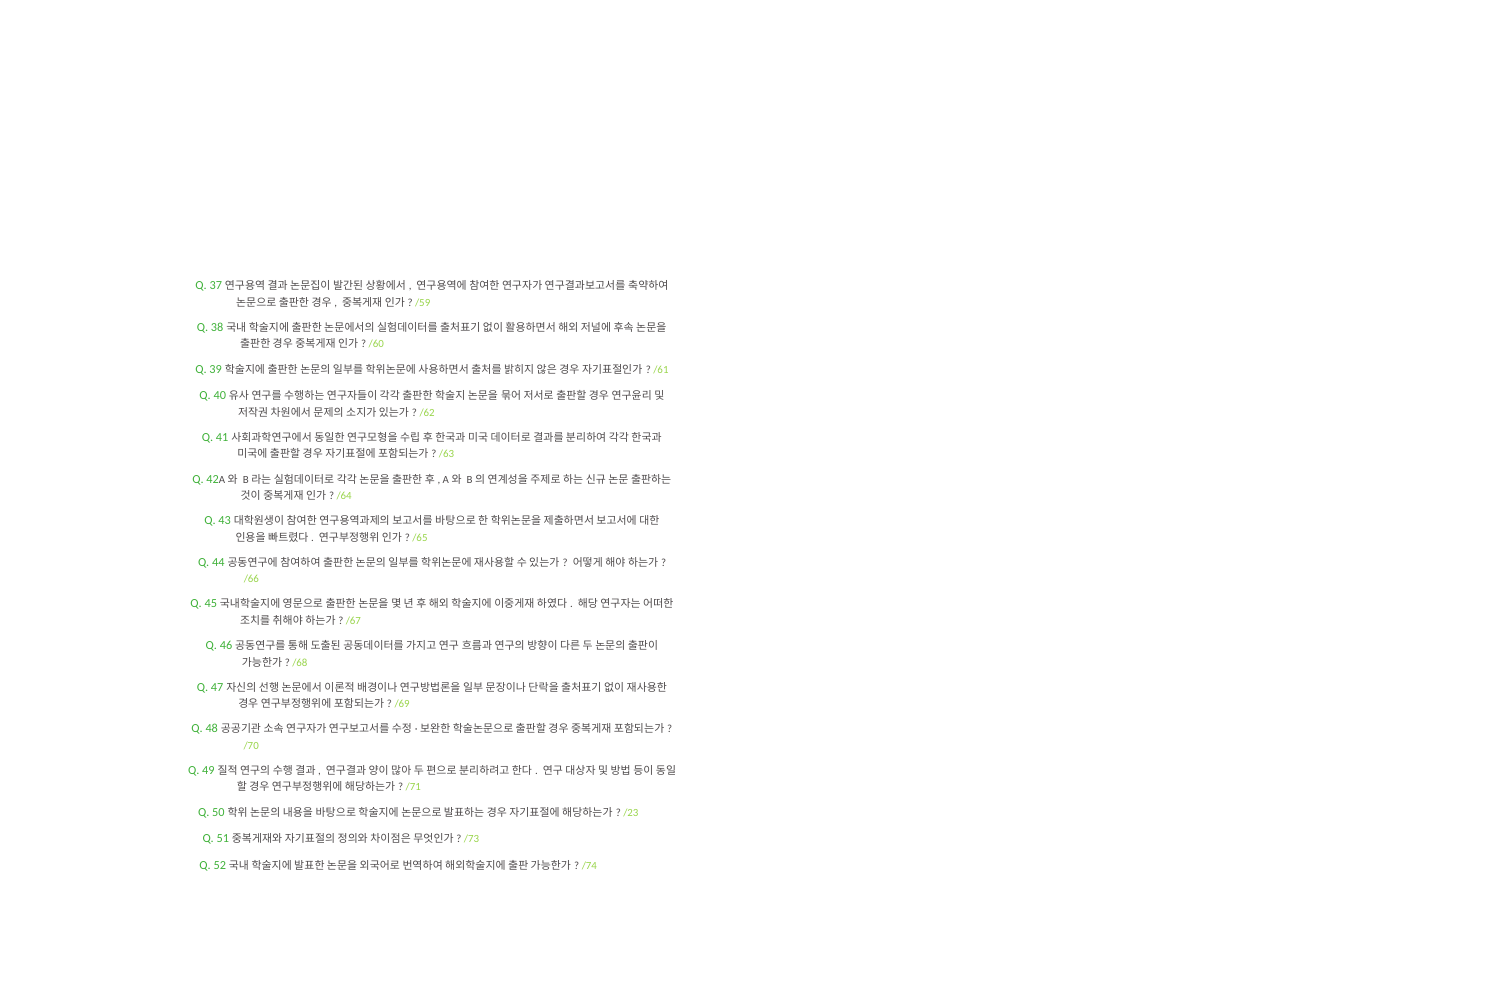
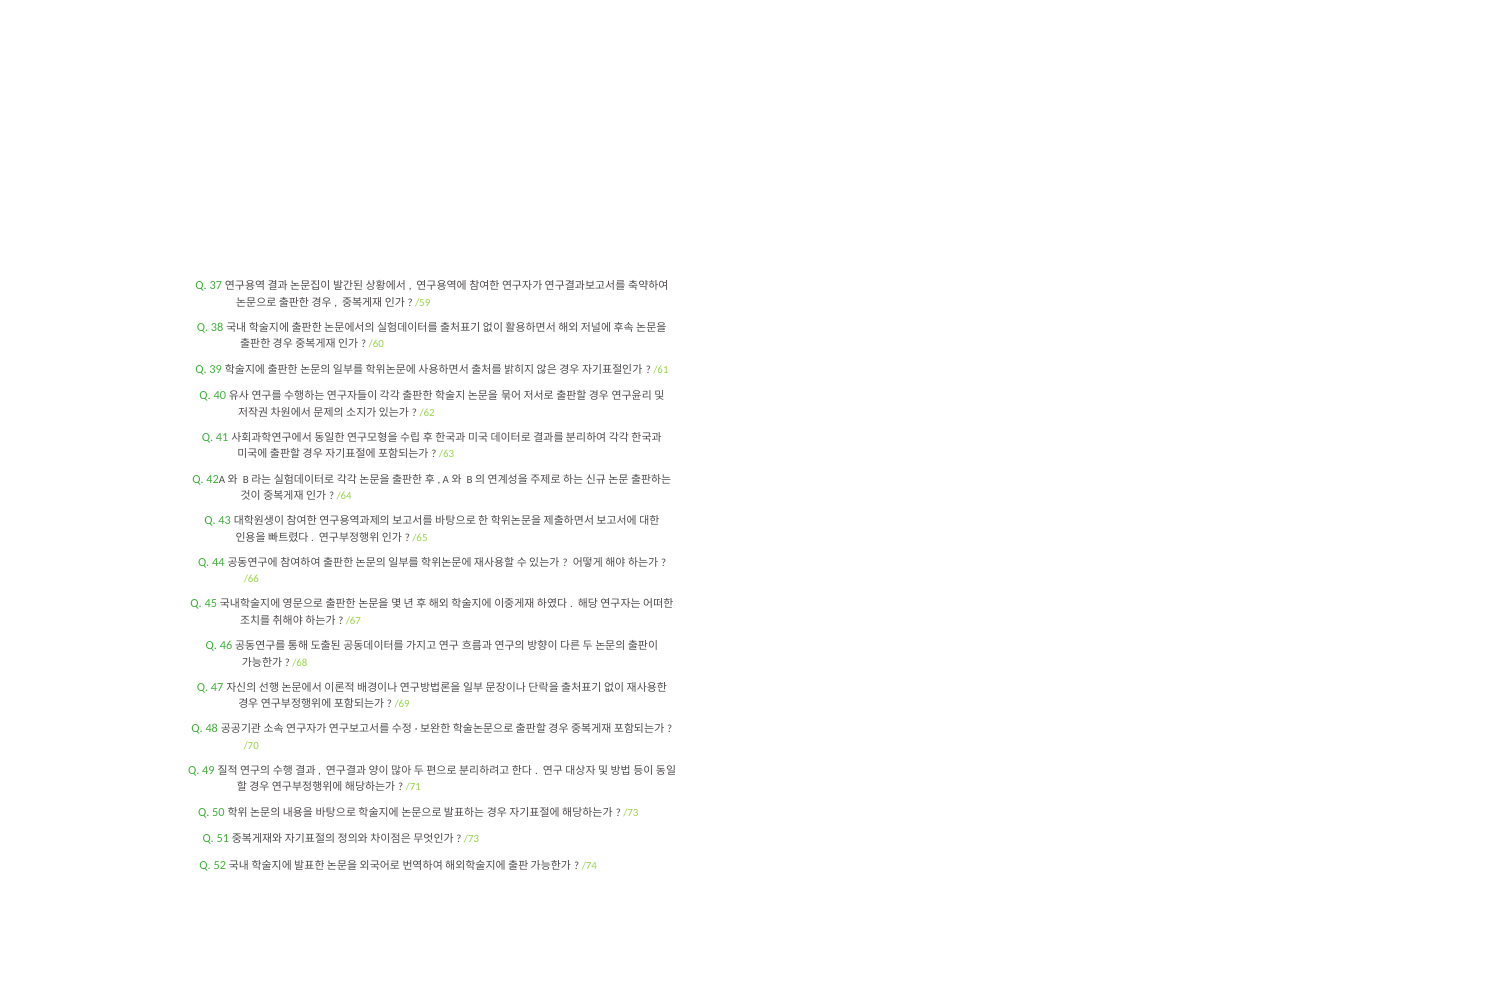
/23 at (631, 813): /23 -> /73
